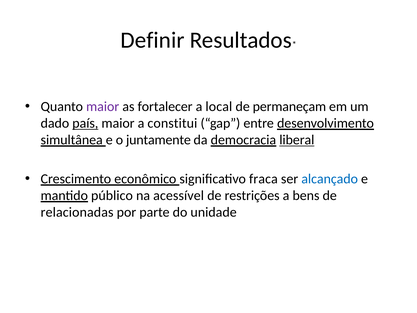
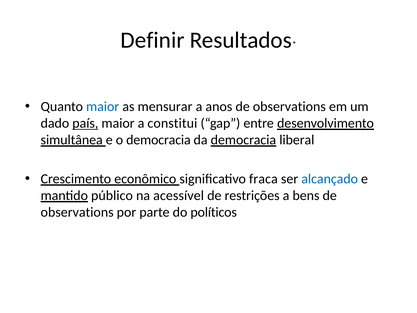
maior at (103, 107) colour: purple -> blue
fortalecer: fortalecer -> mensurar
local: local -> anos
permaneçam at (289, 107): permaneçam -> observations
o juntamente: juntamente -> democracia
liberal underline: present -> none
relacionadas at (77, 212): relacionadas -> observations
unidade: unidade -> políticos
